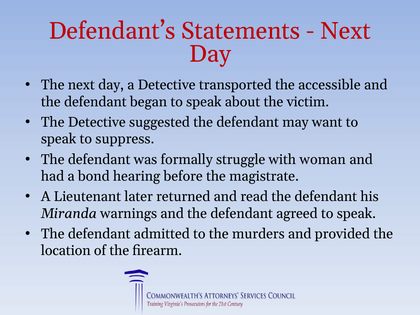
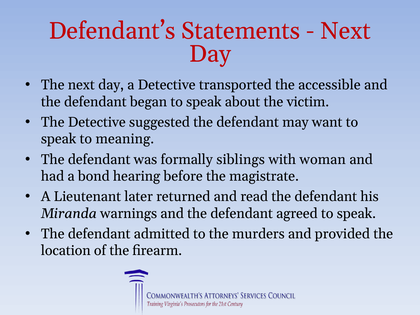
suppress: suppress -> meaning
struggle: struggle -> siblings
